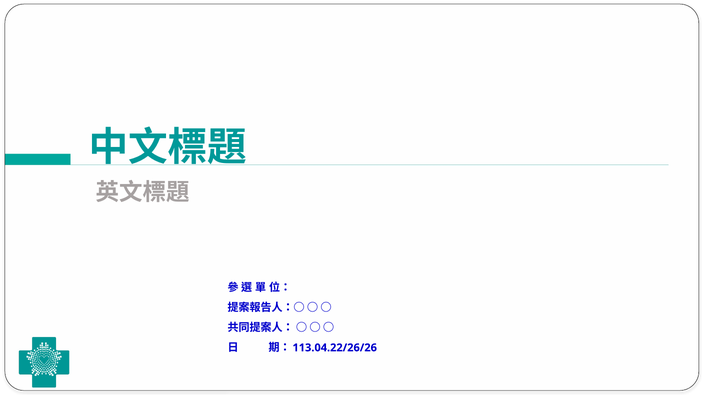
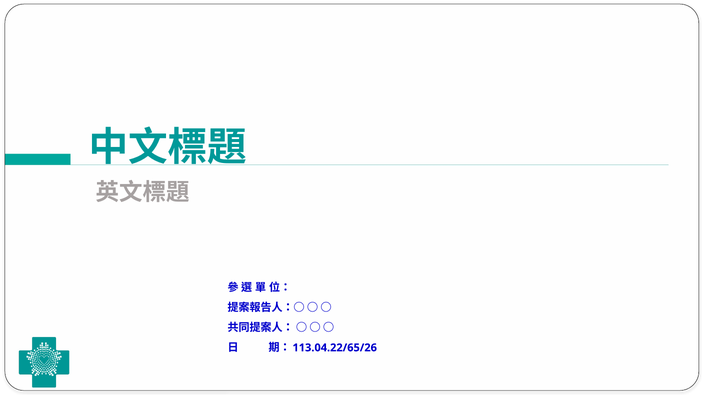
113.04.22/26/26: 113.04.22/26/26 -> 113.04.22/65/26
